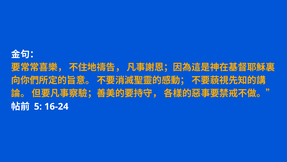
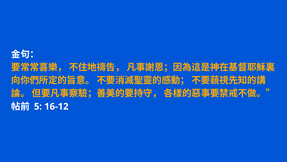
16-24: 16-24 -> 16-12
